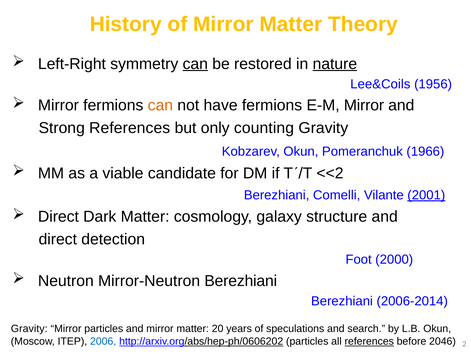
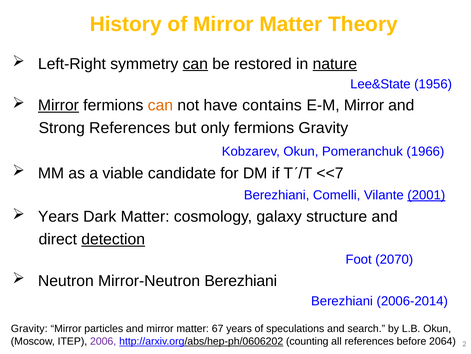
Lee&Coils: Lee&Coils -> Lee&State
Mirror at (58, 105) underline: none -> present
have fermions: fermions -> contains
only counting: counting -> fermions
<<2: <<2 -> <<7
Direct at (58, 216): Direct -> Years
detection underline: none -> present
2000: 2000 -> 2070
20: 20 -> 67
2006 colour: blue -> purple
http://arxiv.org/abs/hep-ph/0606202 particles: particles -> counting
references at (369, 341) underline: present -> none
2046: 2046 -> 2064
